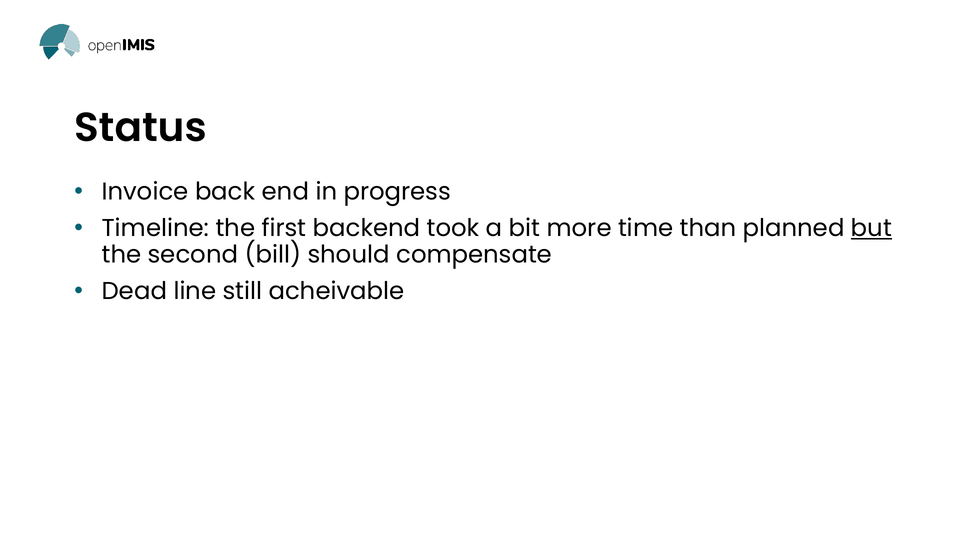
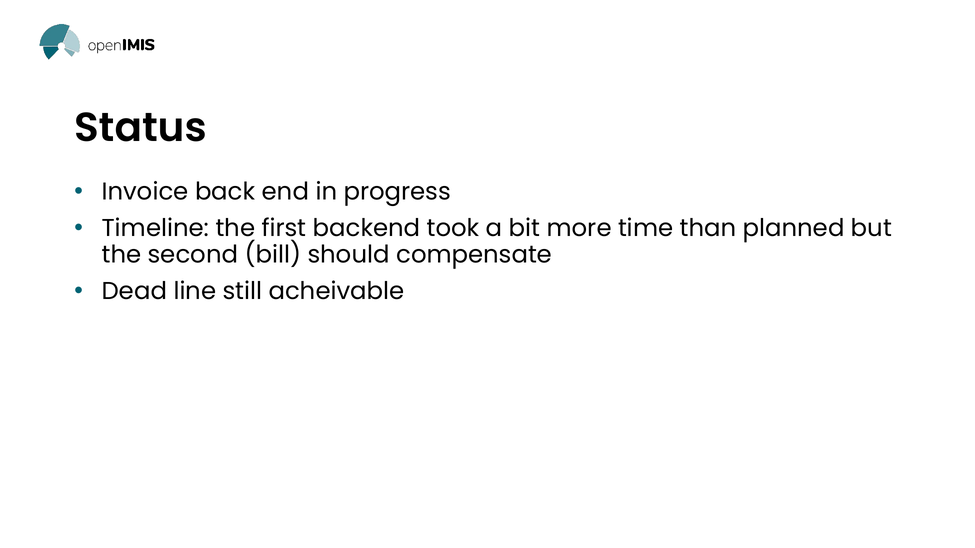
but underline: present -> none
